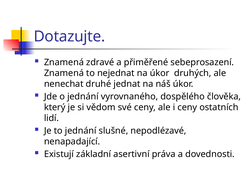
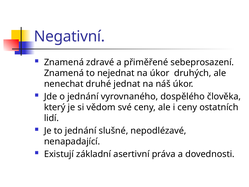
Dotazujte: Dotazujte -> Negativní
